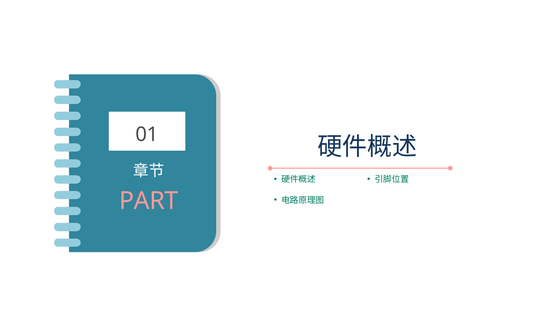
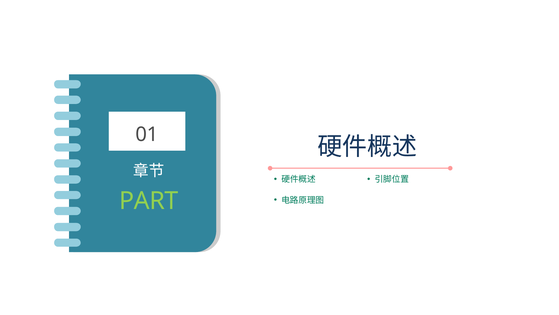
PART colour: pink -> light green
